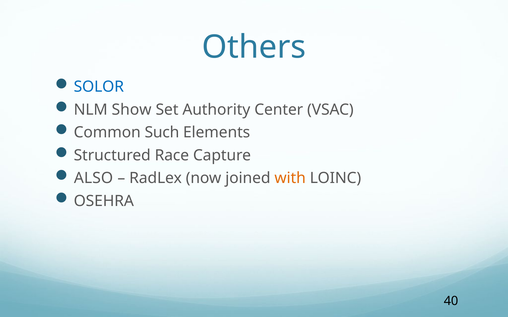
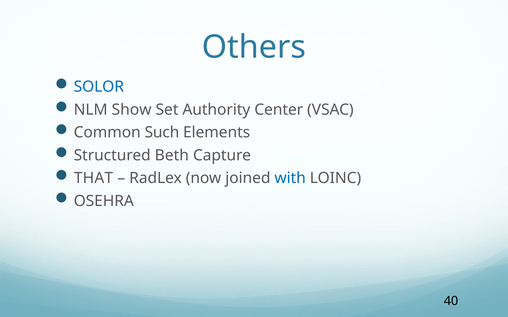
Race: Race -> Beth
ALSO: ALSO -> THAT
with colour: orange -> blue
